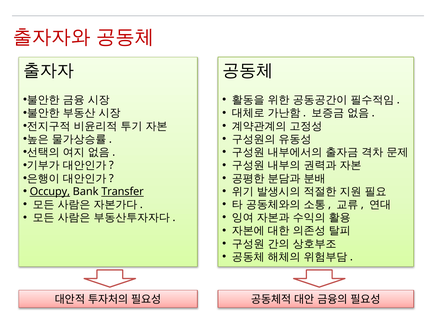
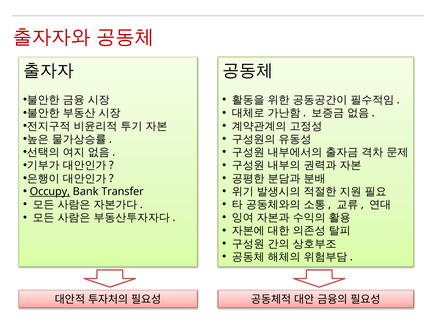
Transfer underline: present -> none
